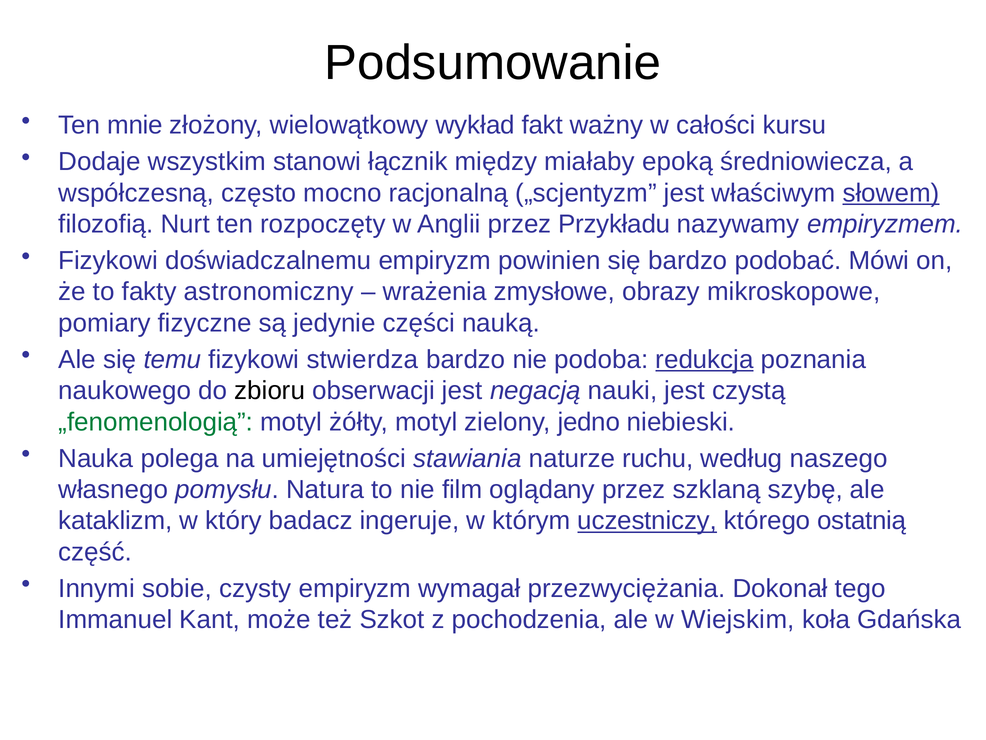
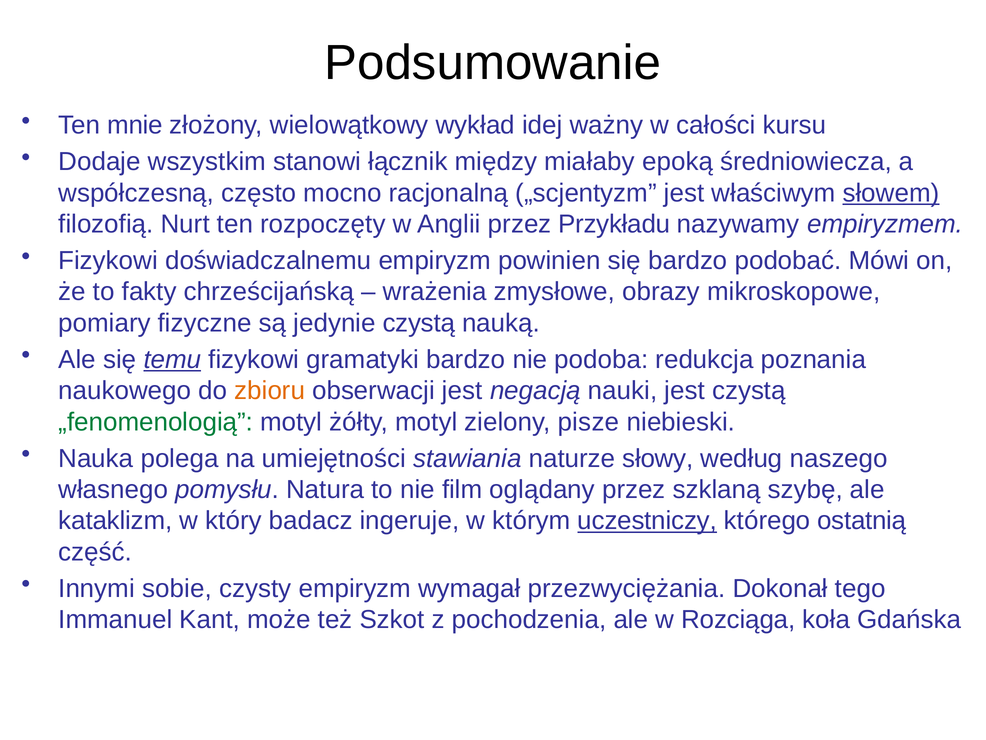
fakt: fakt -> idej
astronomiczny: astronomiczny -> chrześcijańską
jedynie części: części -> czystą
temu underline: none -> present
stwierdza: stwierdza -> gramatyki
redukcja underline: present -> none
zbioru colour: black -> orange
jedno: jedno -> pisze
ruchu: ruchu -> słowy
Wiejskim: Wiejskim -> Rozciąga
